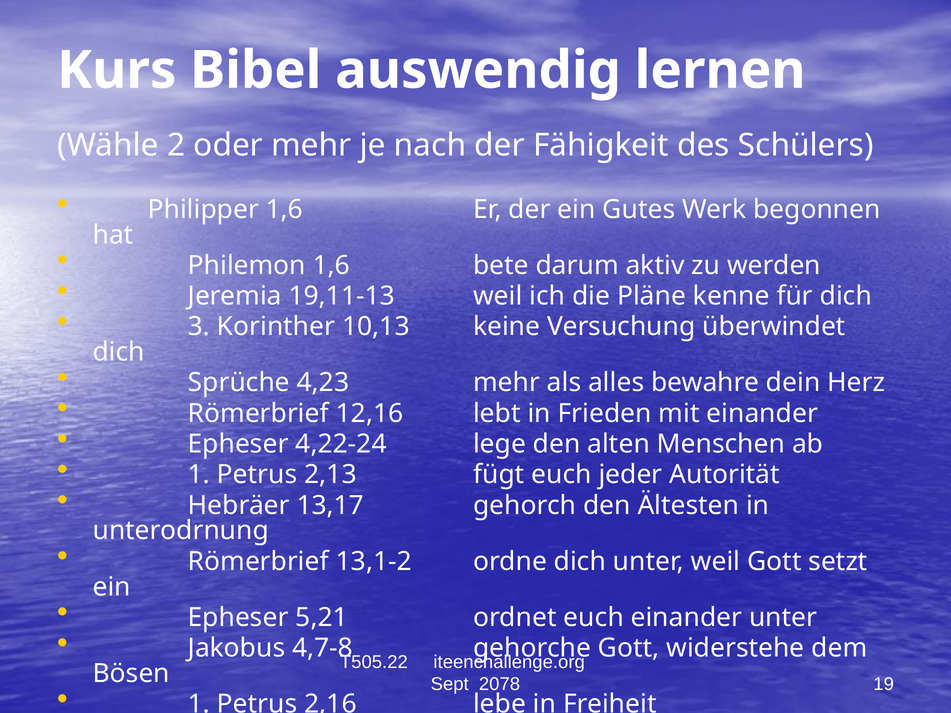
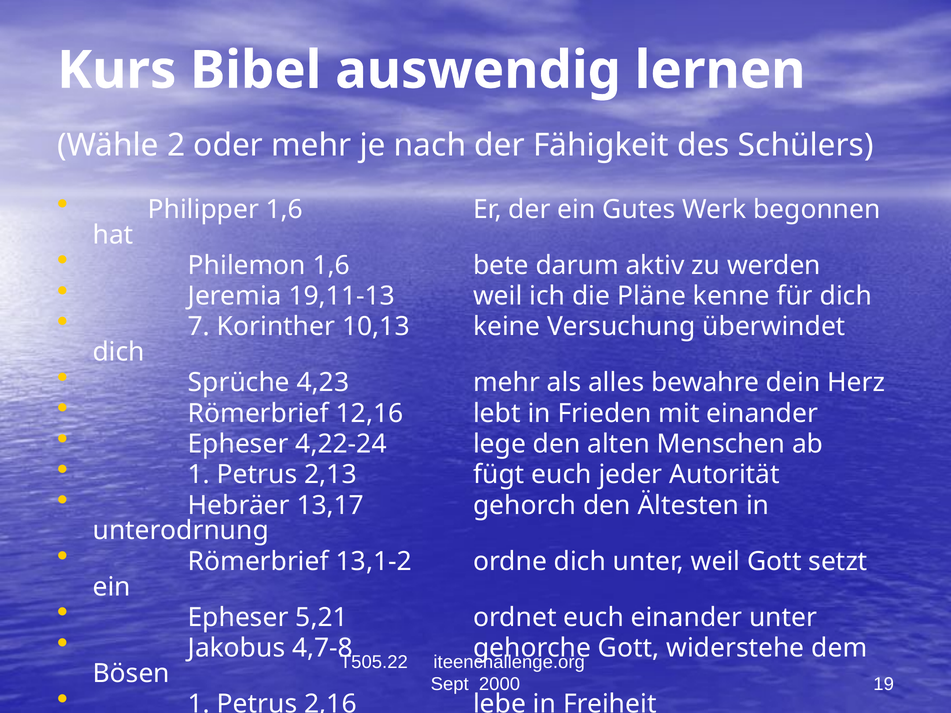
3: 3 -> 7
2078: 2078 -> 2000
